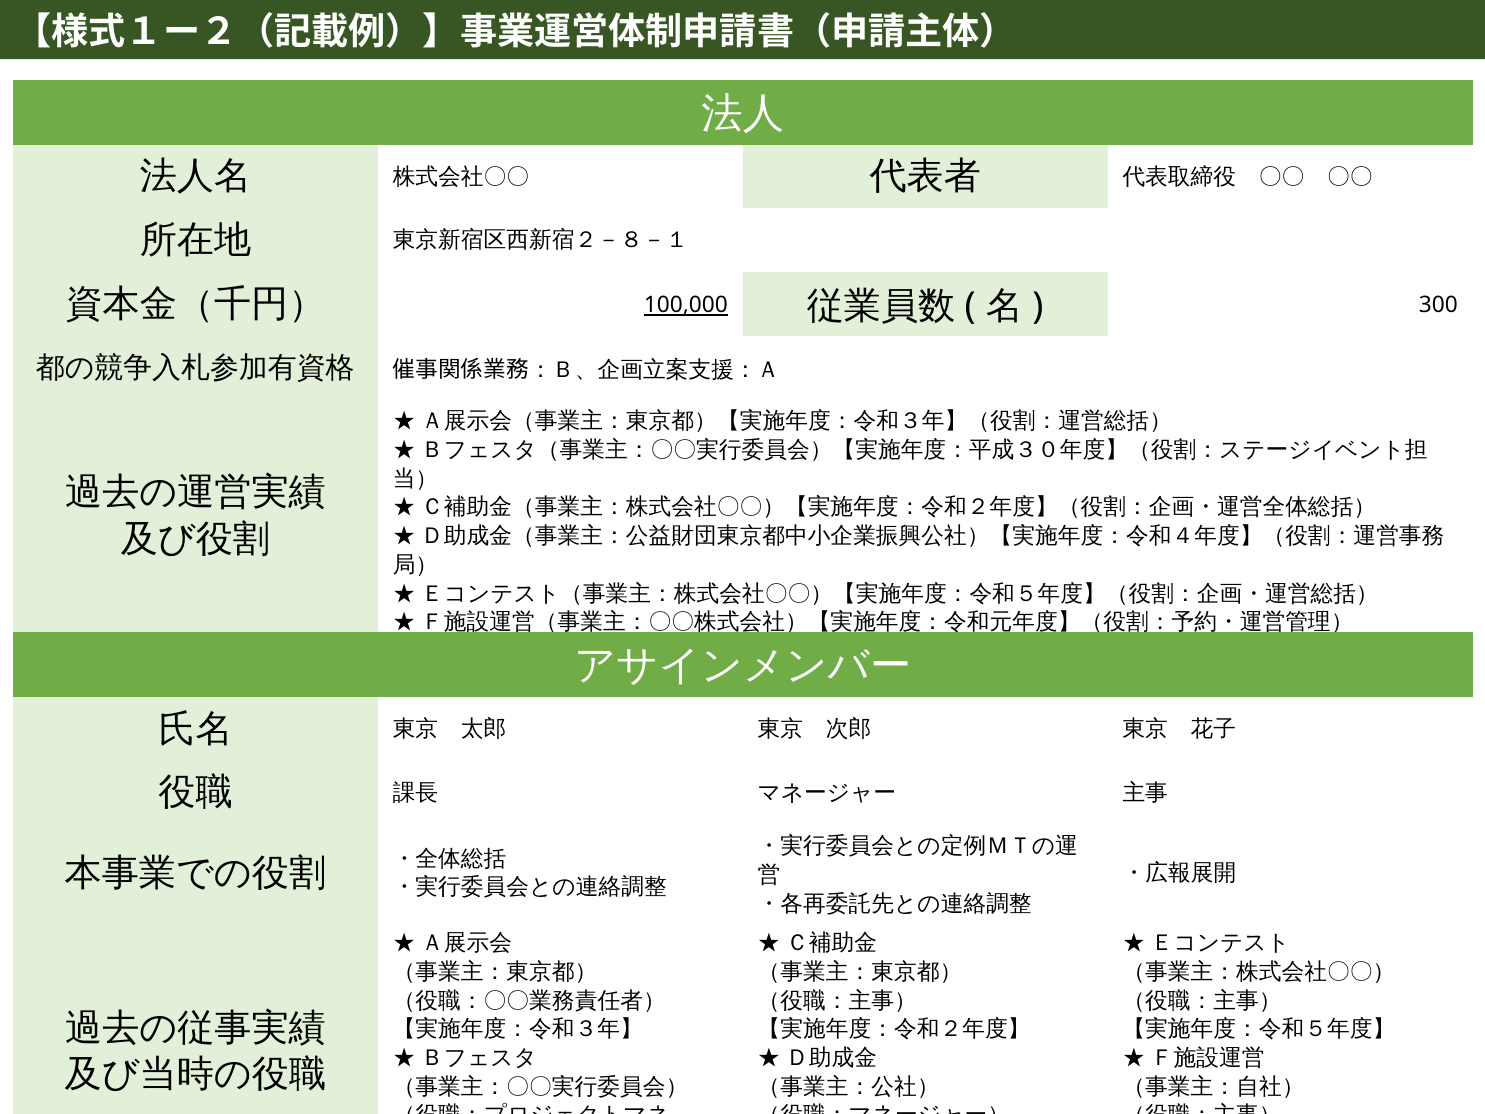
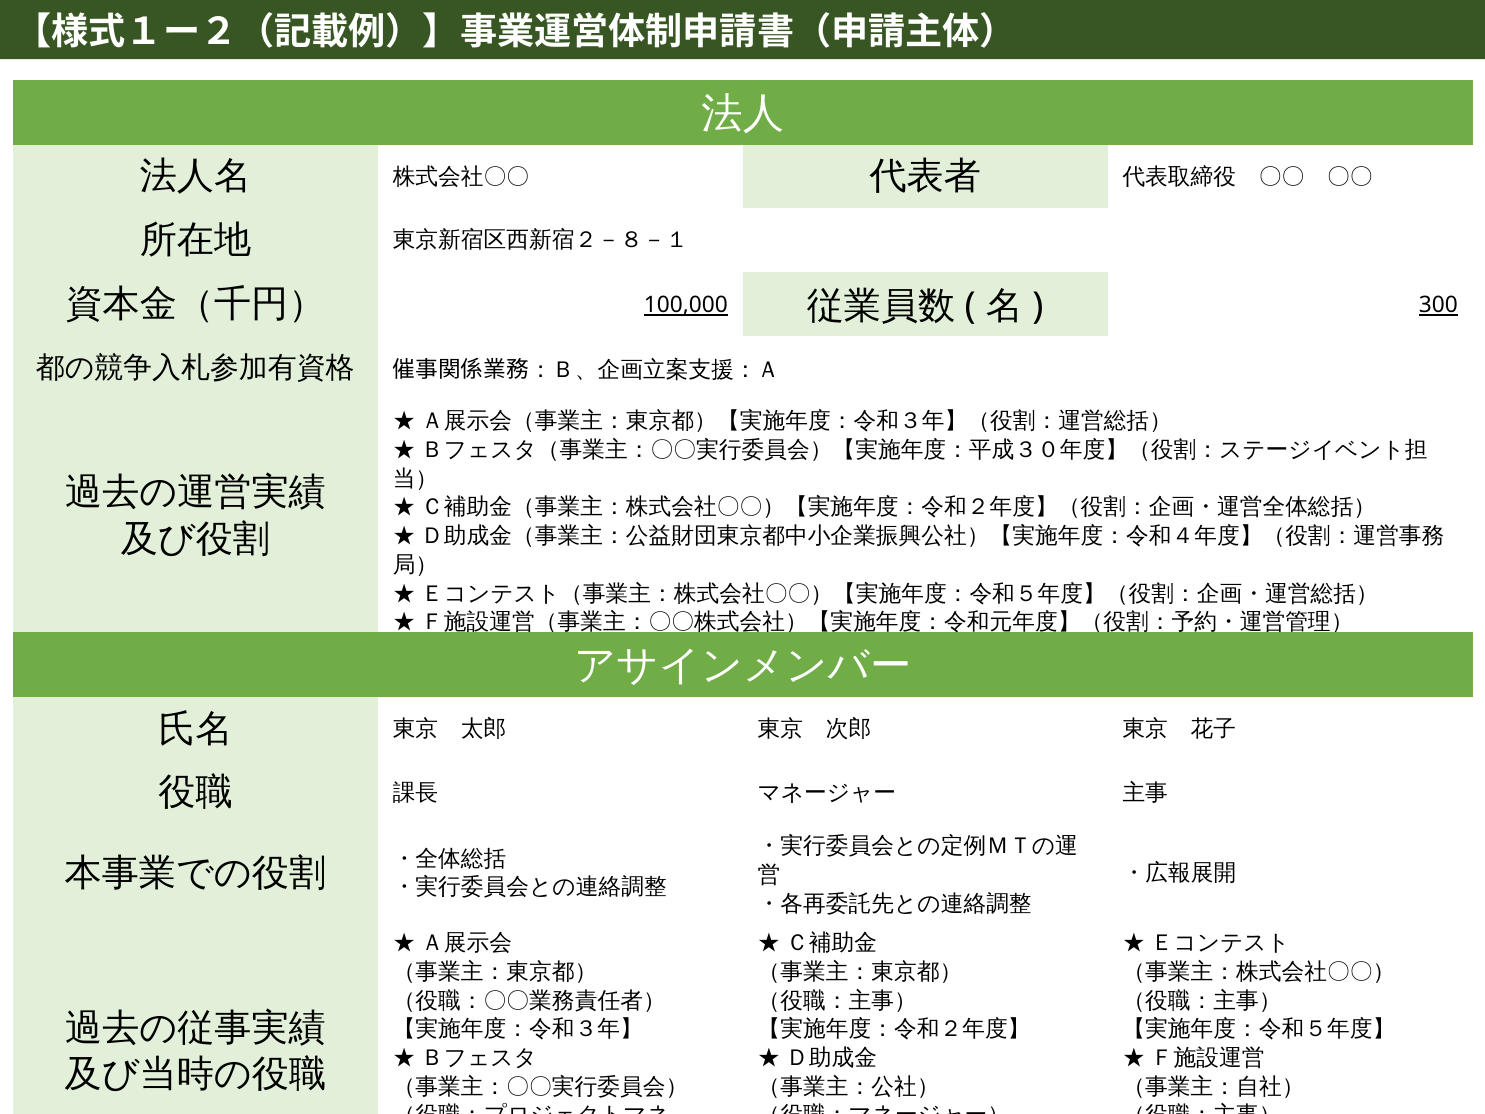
300 underline: none -> present
